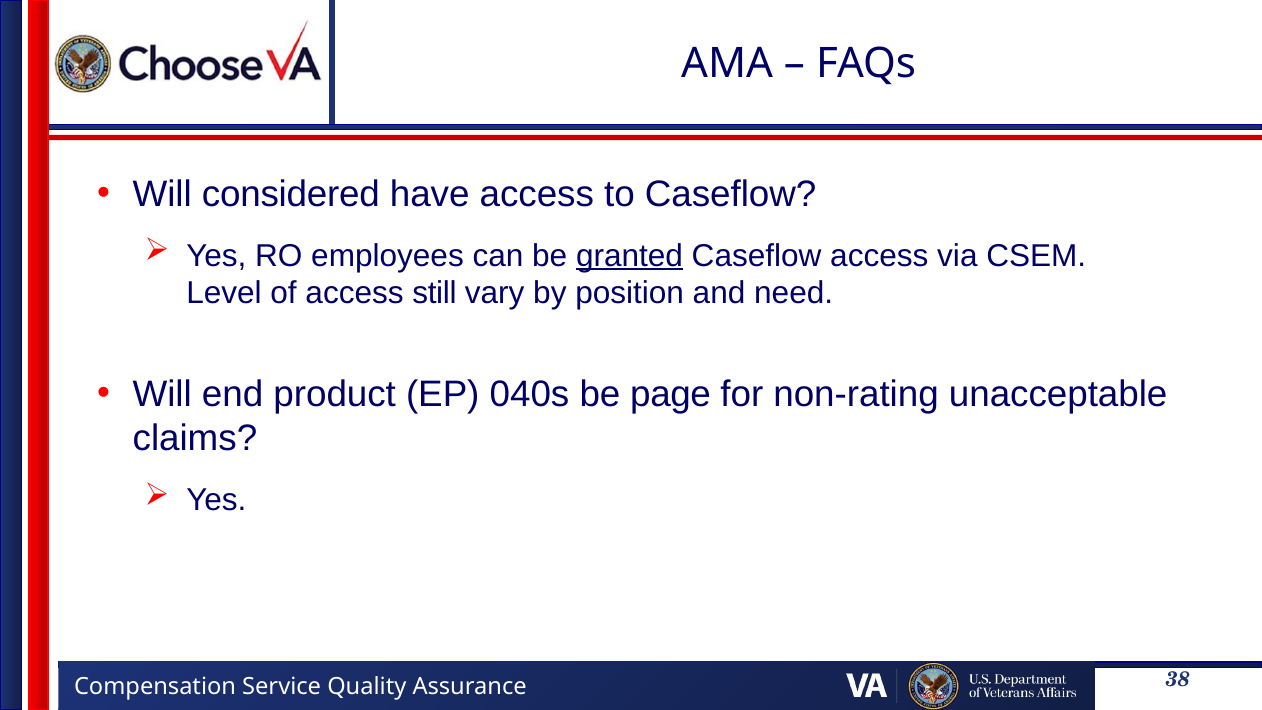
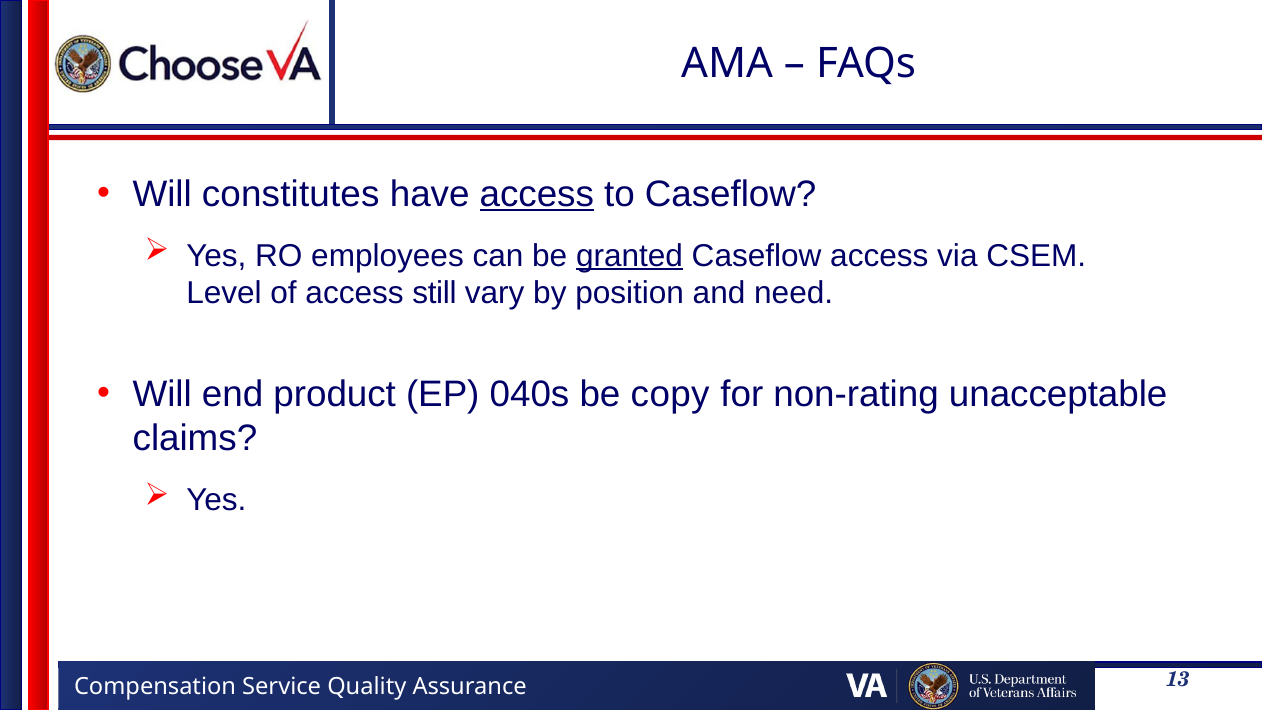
considered: considered -> constitutes
access at (537, 194) underline: none -> present
page: page -> copy
38: 38 -> 13
